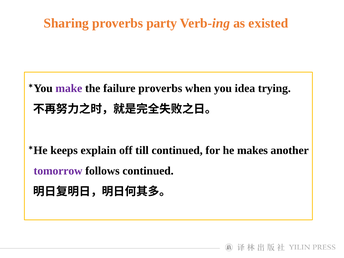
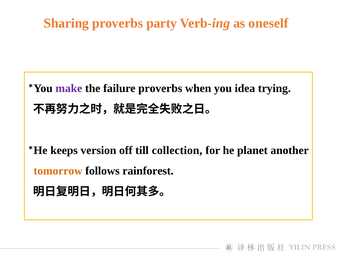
existed: existed -> oneself
explain: explain -> version
till continued: continued -> collection
makes: makes -> planet
tomorrow colour: purple -> orange
follows continued: continued -> rainforest
